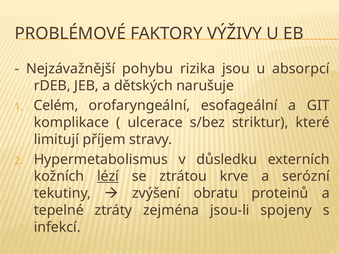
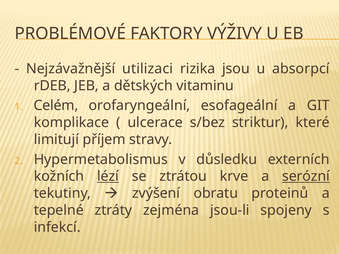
pohybu: pohybu -> utilizaci
narušuje: narušuje -> vitaminu
serózní underline: none -> present
